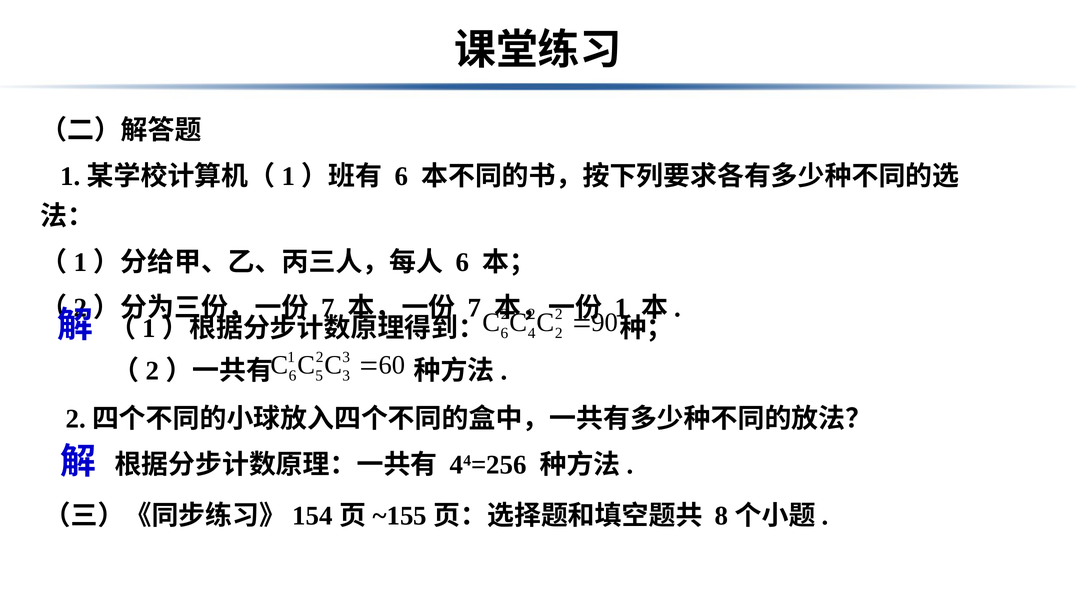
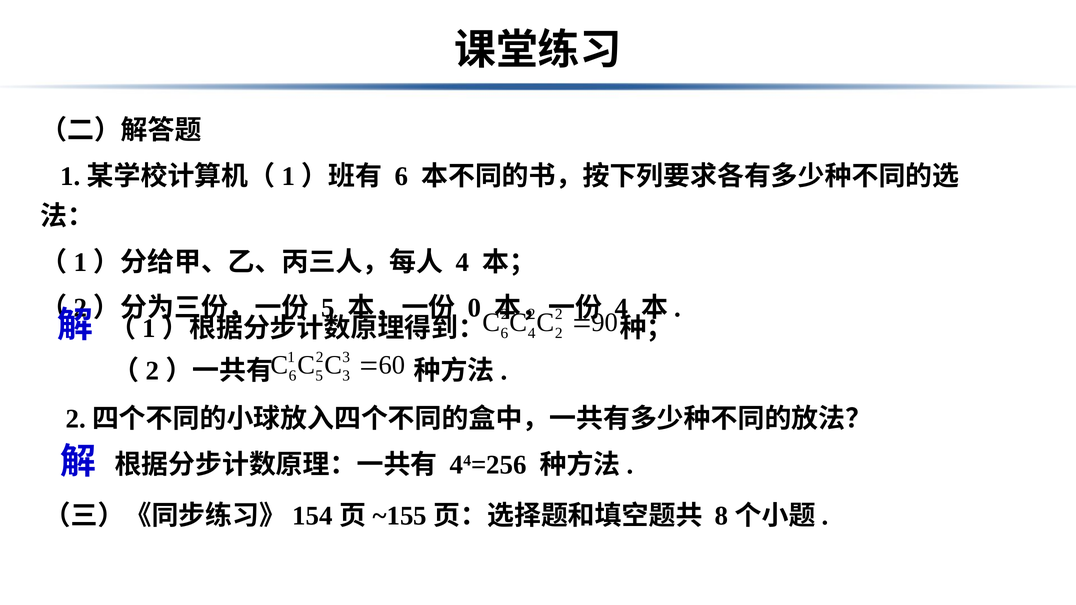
6 at (462, 262): 6 -> 4
7 at (328, 308): 7 -> 5
7 at (475, 308): 7 -> 0
1 at (621, 308): 1 -> 4
